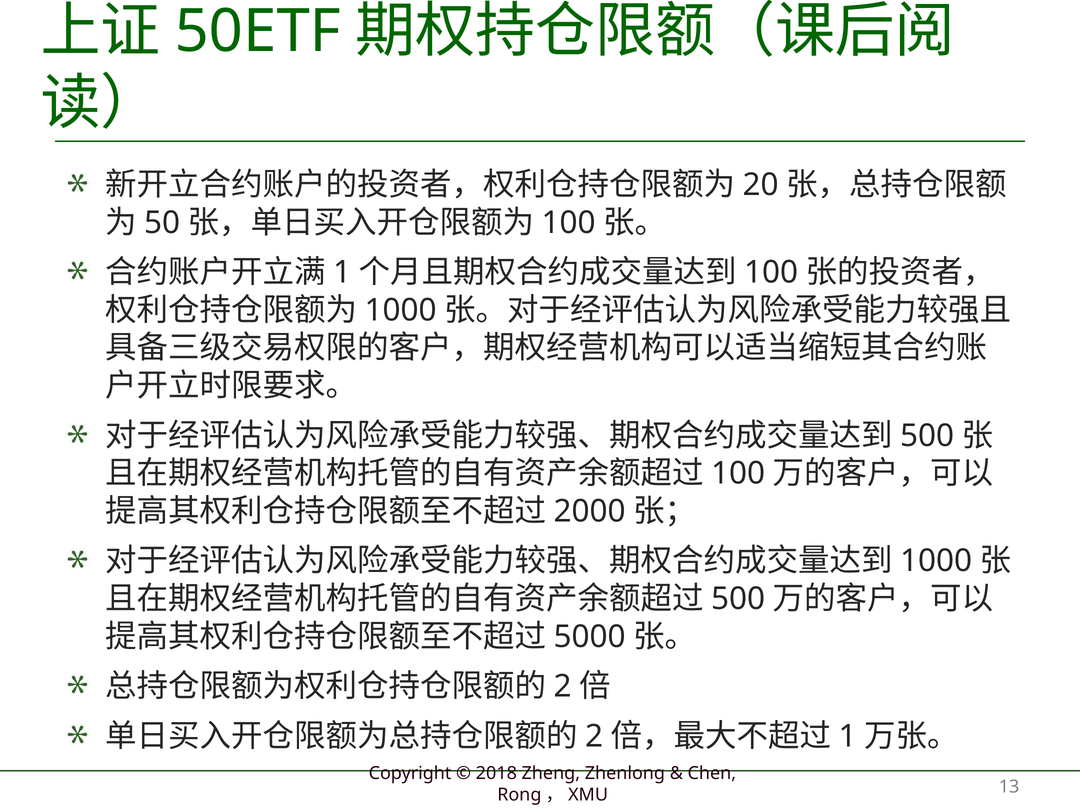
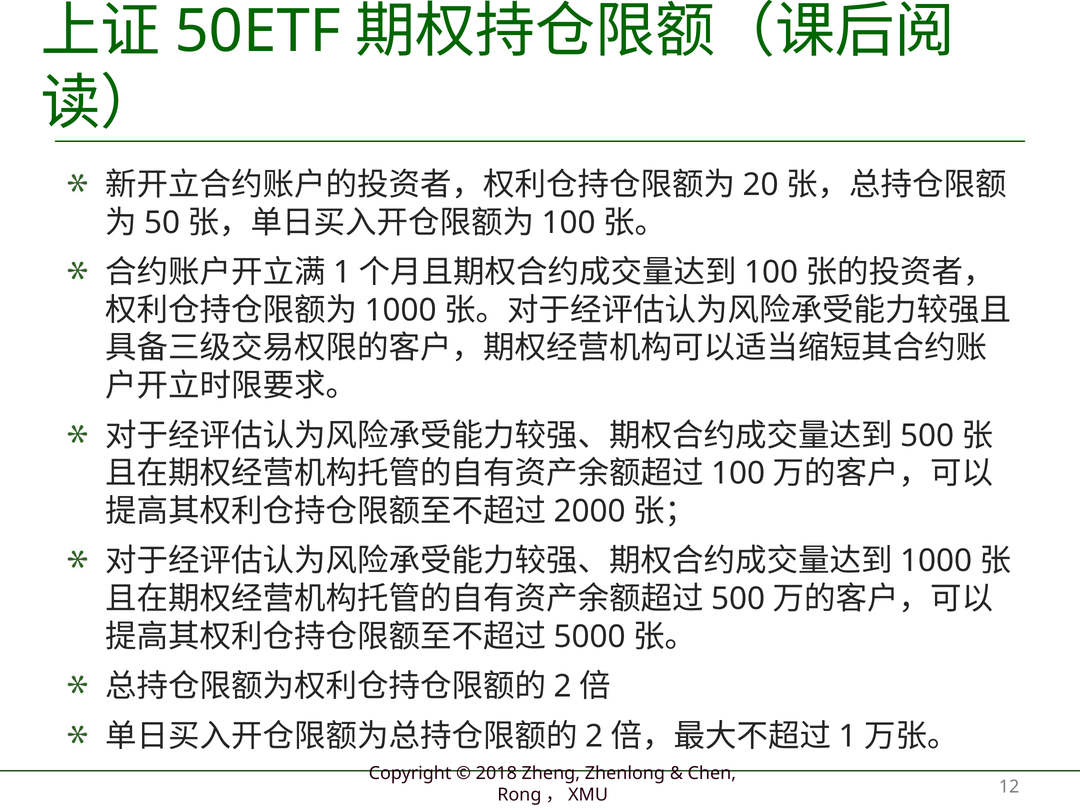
13: 13 -> 12
